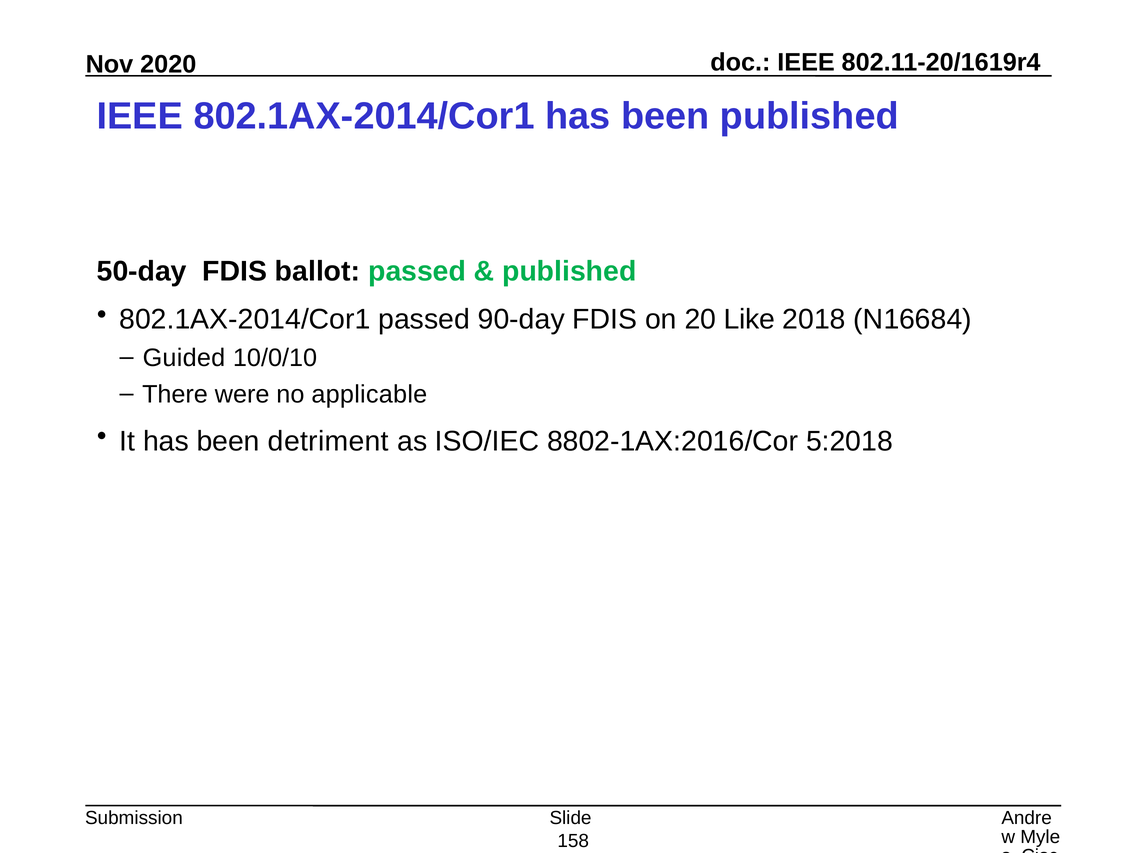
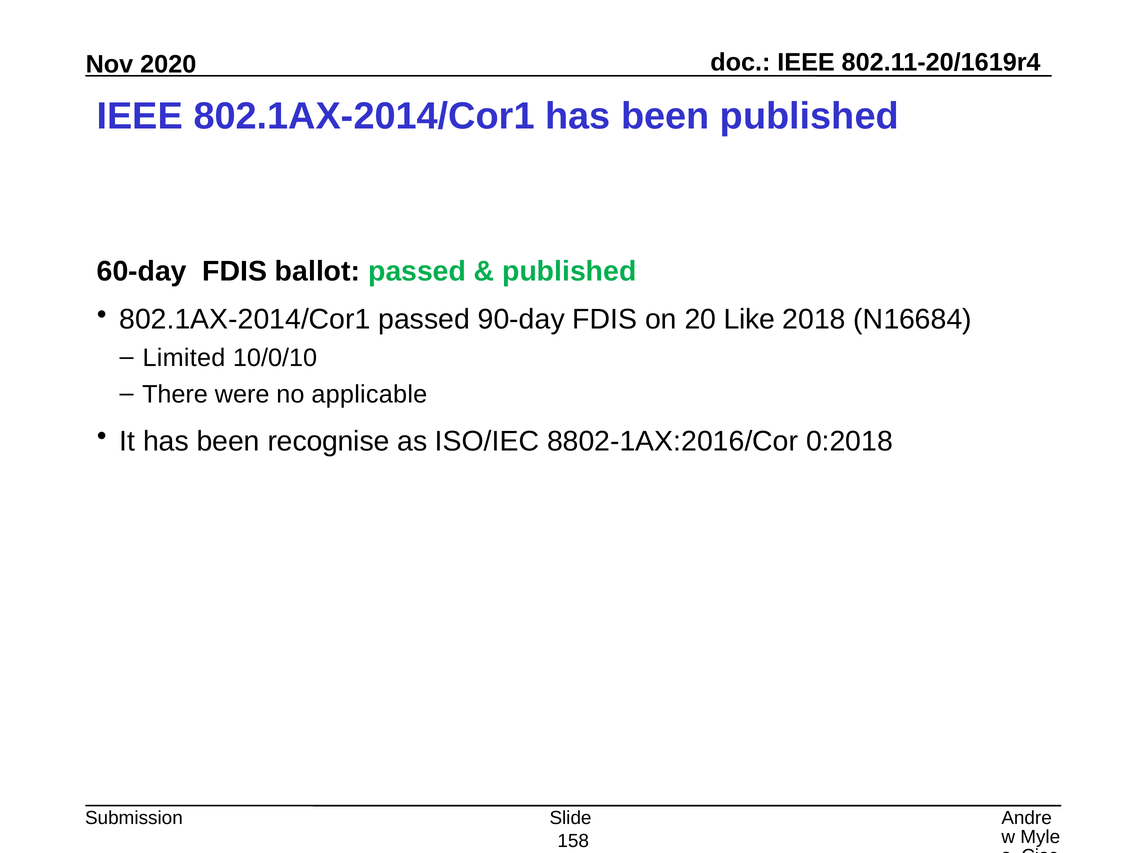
50-day: 50-day -> 60-day
Guided: Guided -> Limited
detriment: detriment -> recognise
5:2018: 5:2018 -> 0:2018
